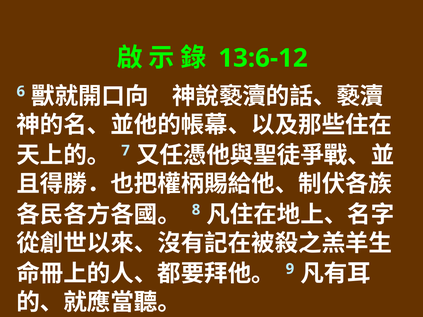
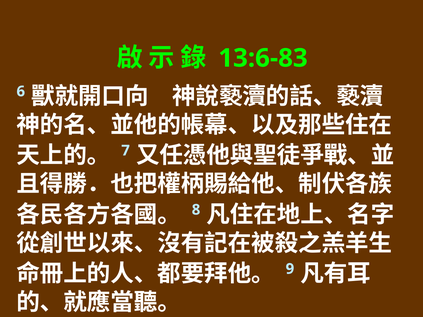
13:6-12: 13:6-12 -> 13:6-83
